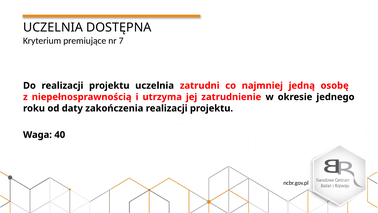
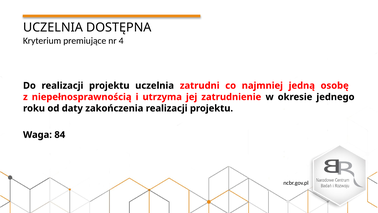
7: 7 -> 4
40: 40 -> 84
